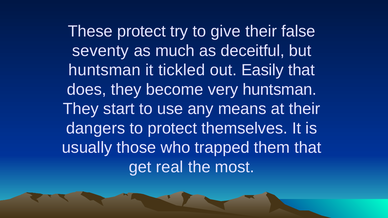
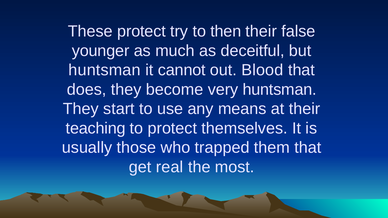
give: give -> then
seventy: seventy -> younger
tickled: tickled -> cannot
Easily: Easily -> Blood
dangers: dangers -> teaching
